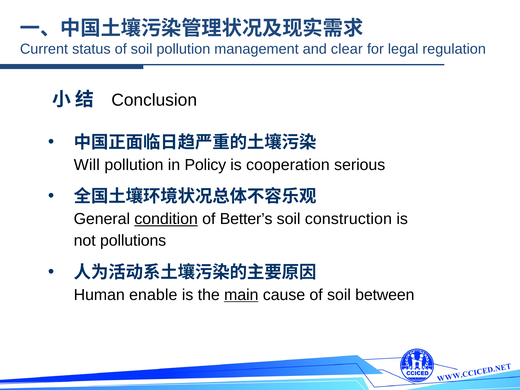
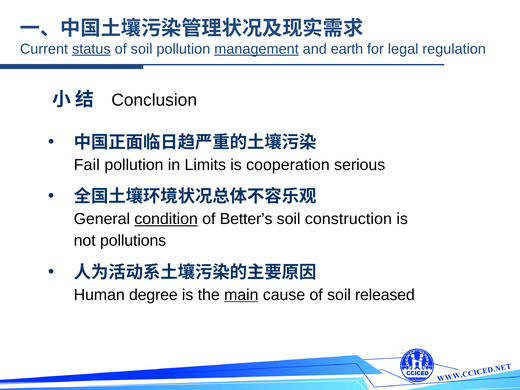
status underline: none -> present
management underline: none -> present
clear: clear -> earth
Will: Will -> Fail
Policy: Policy -> Limits
enable: enable -> degree
between: between -> released
